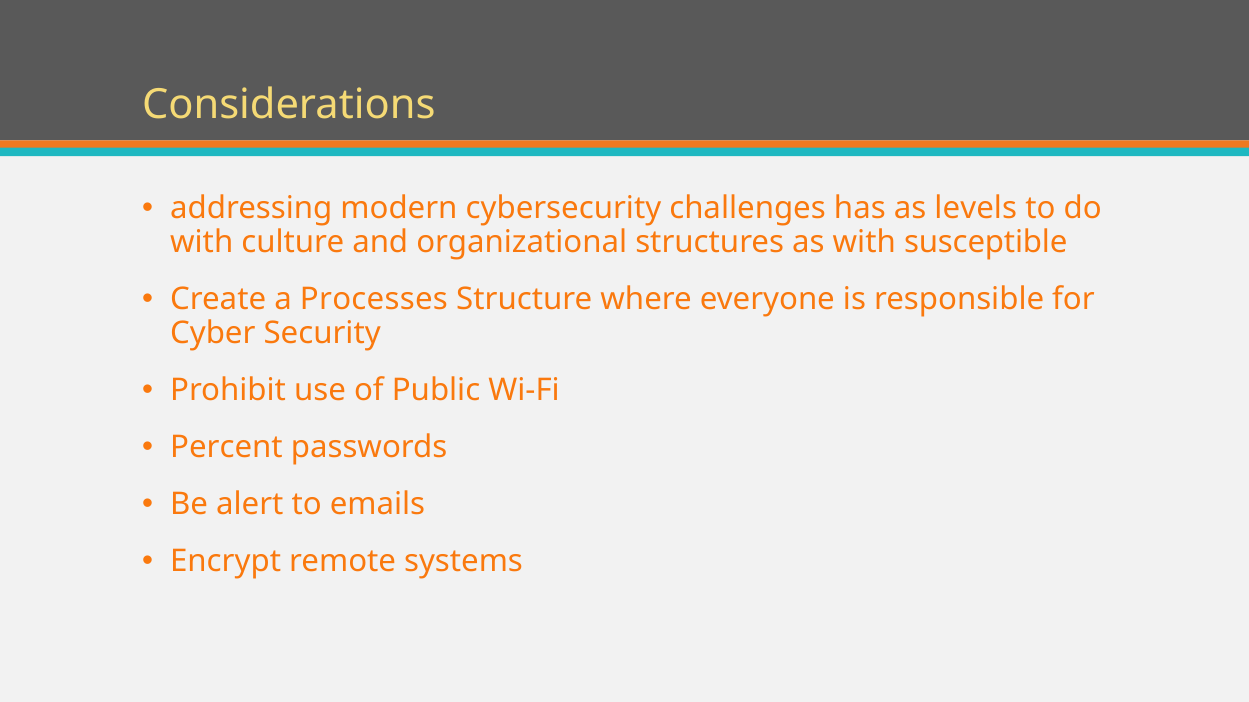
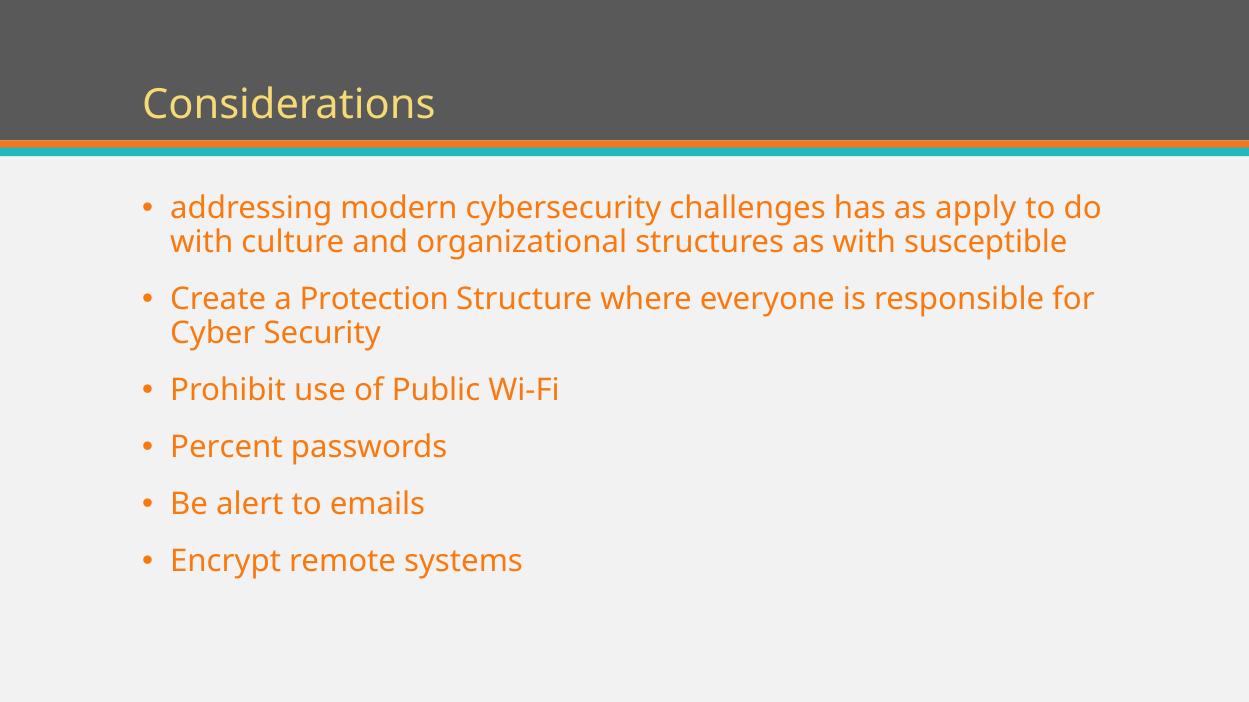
levels: levels -> apply
Processes: Processes -> Protection
